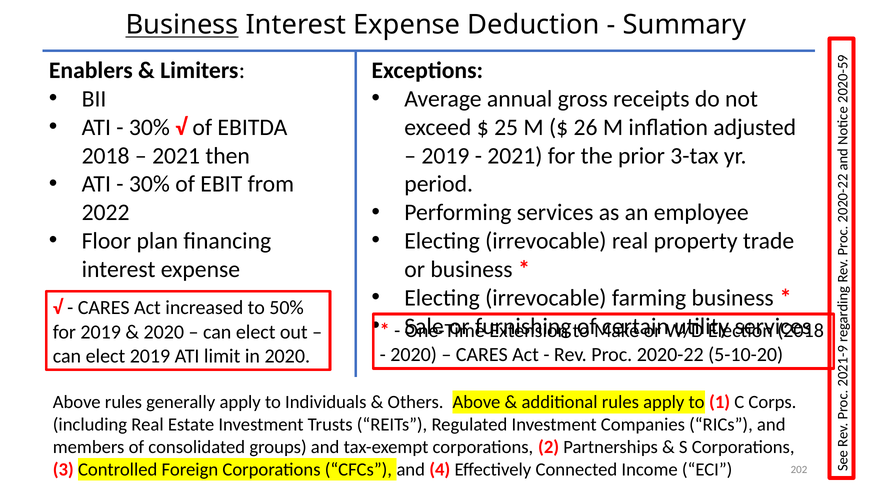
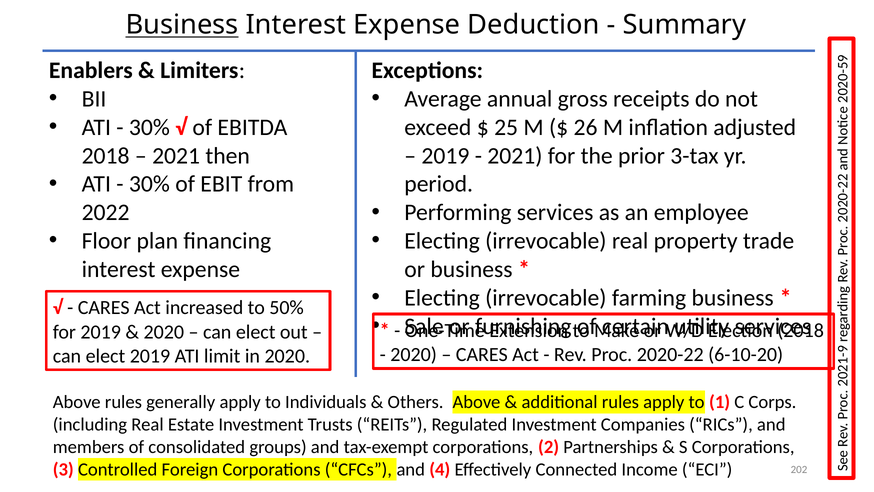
5-10-20: 5-10-20 -> 6-10-20
